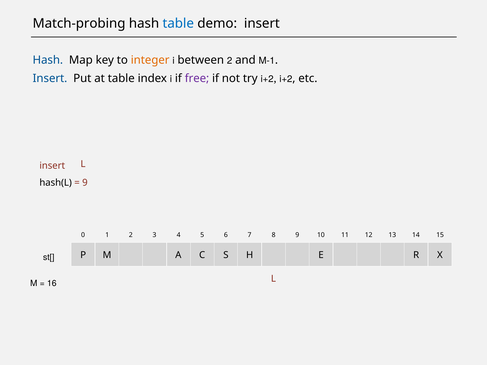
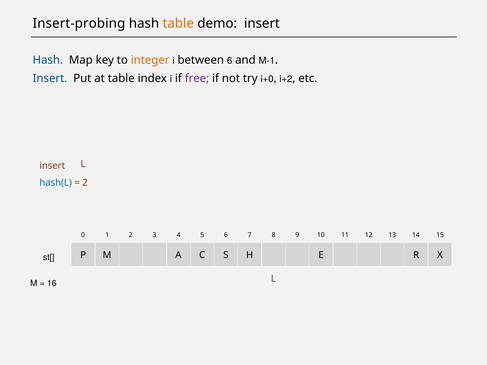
Match-probing: Match-probing -> Insert-probing
table at (178, 23) colour: blue -> orange
between 2: 2 -> 6
try i+2: i+2 -> i+0
hash(L colour: black -> blue
9 at (85, 183): 9 -> 2
